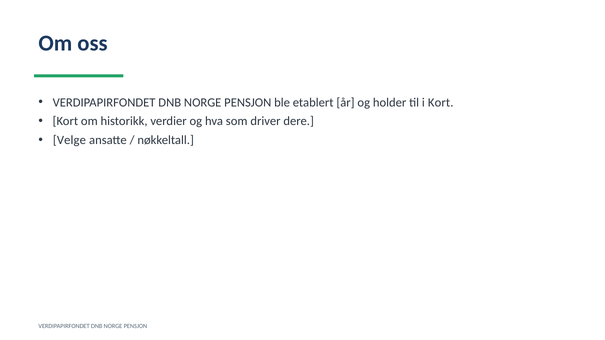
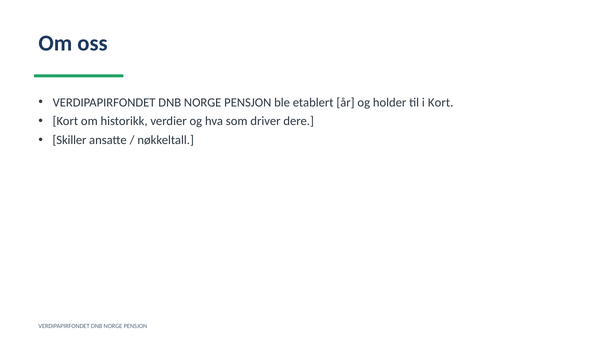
Velge: Velge -> Skiller
